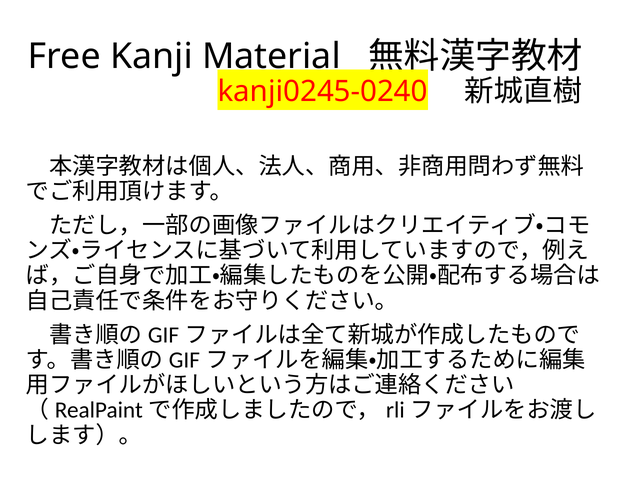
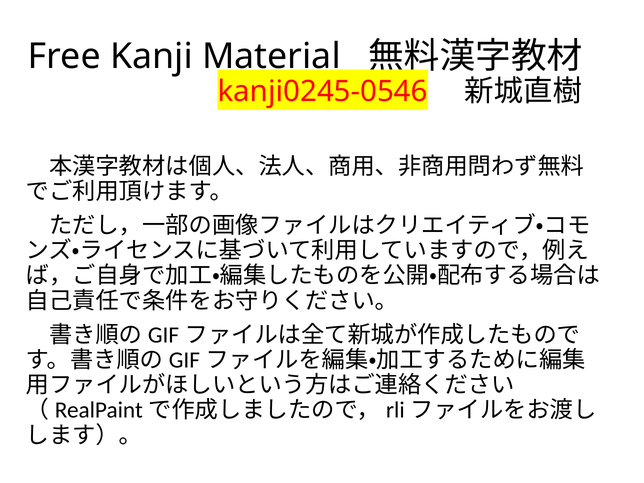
kanji0245-0240: kanji0245-0240 -> kanji0245-0546
